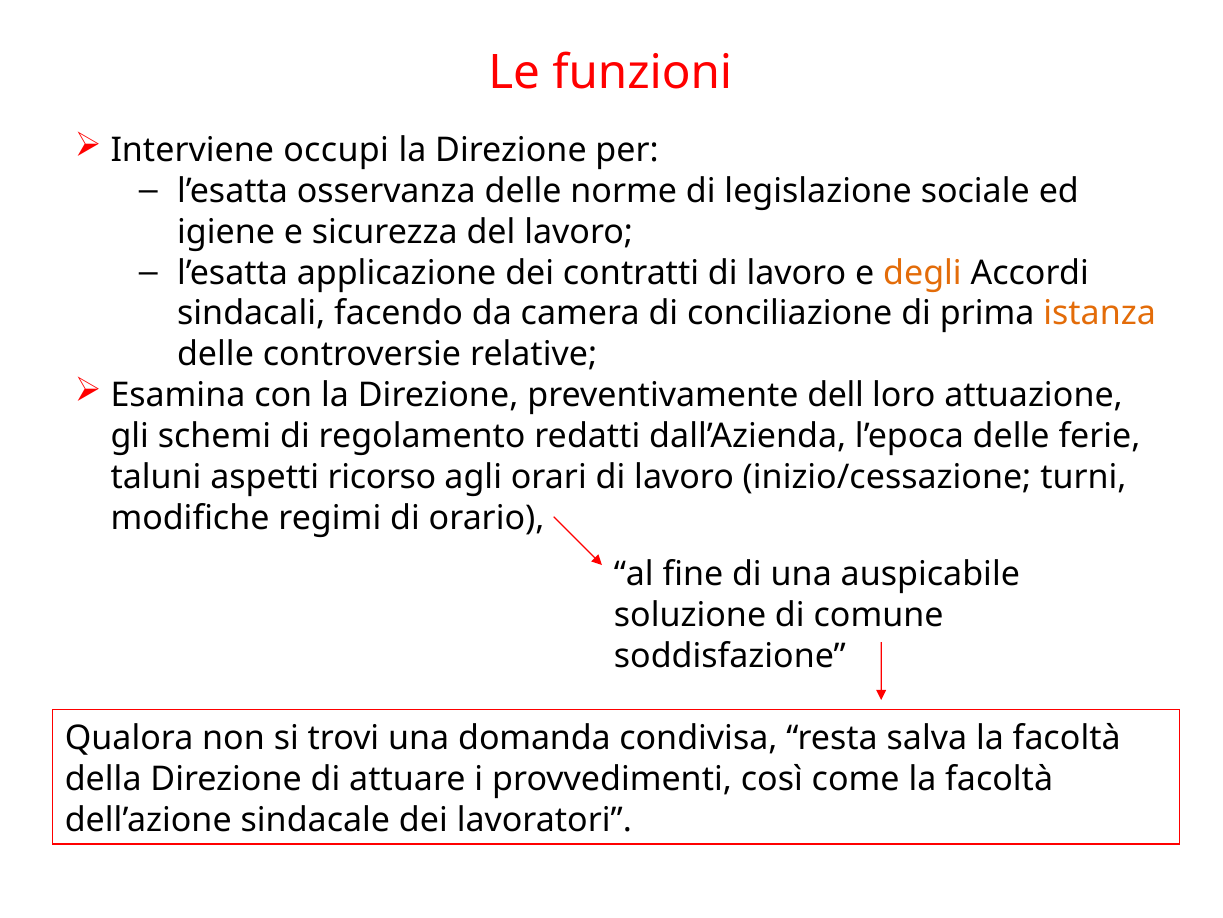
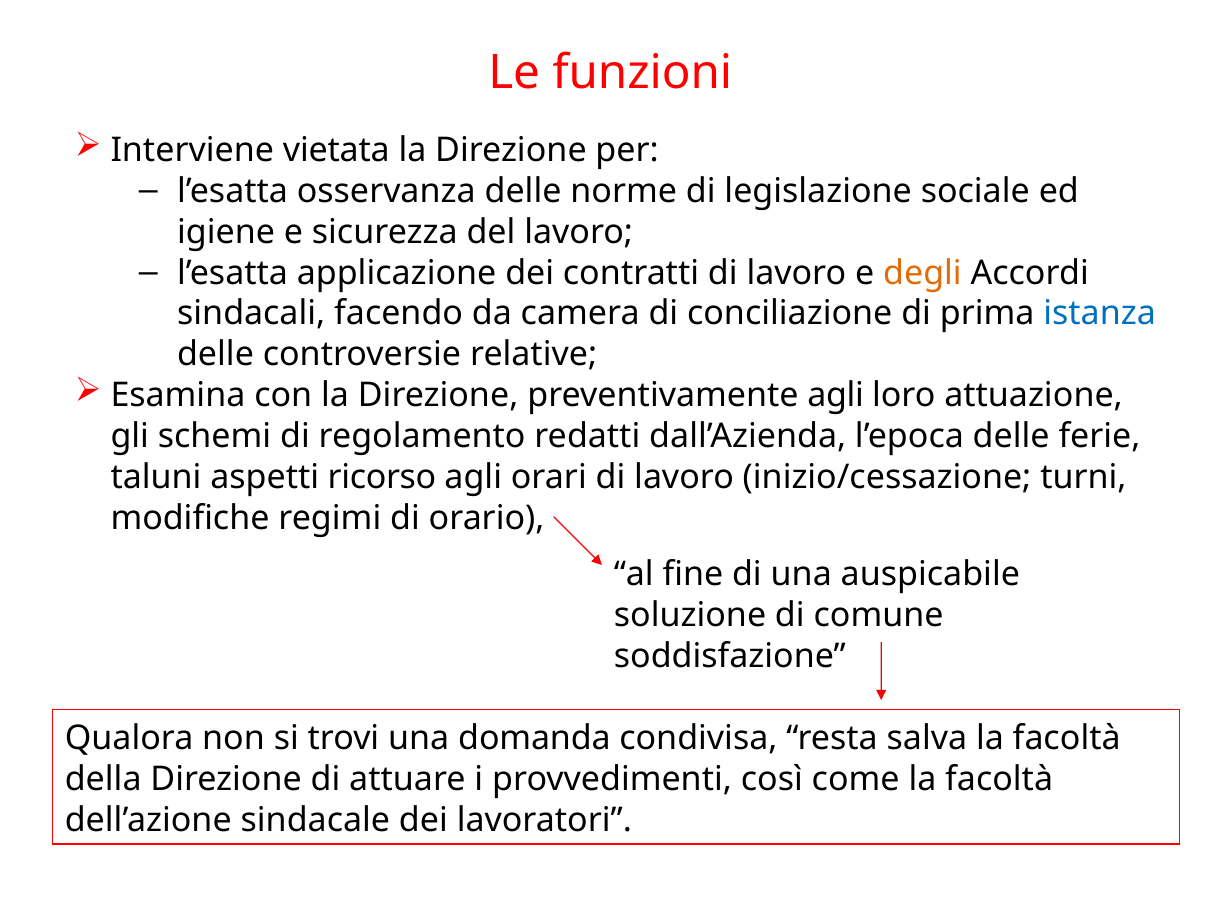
occupi: occupi -> vietata
istanza colour: orange -> blue
preventivamente dell: dell -> agli
